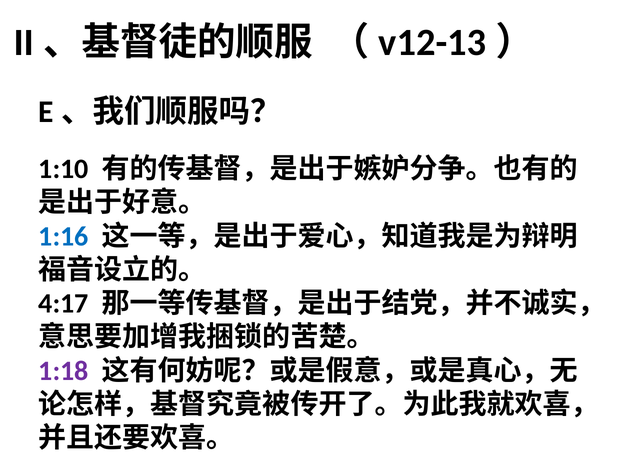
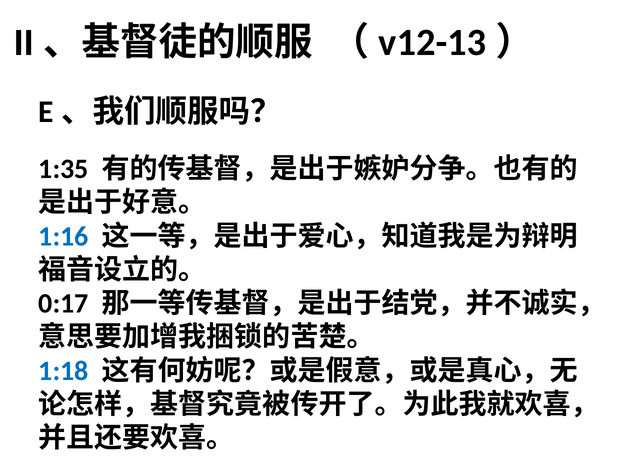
1:10: 1:10 -> 1:35
4:17: 4:17 -> 0:17
1:18 colour: purple -> blue
